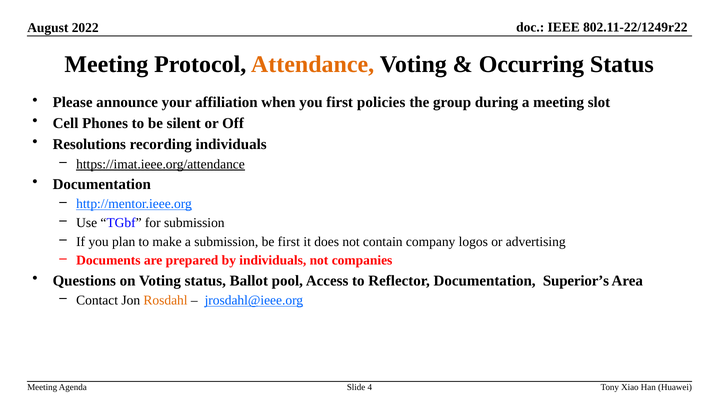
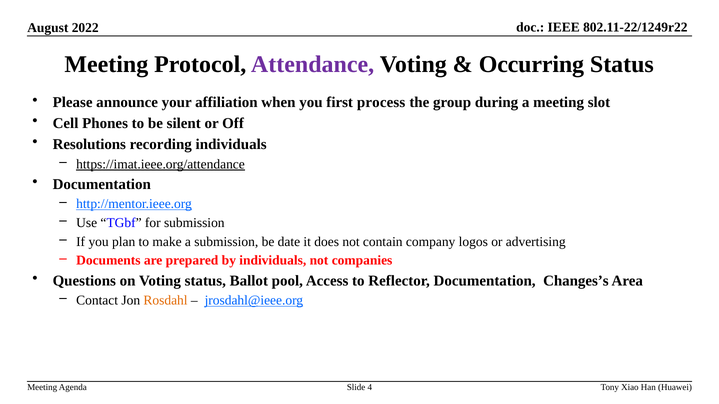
Attendance colour: orange -> purple
policies: policies -> process
be first: first -> date
Superior’s: Superior’s -> Changes’s
